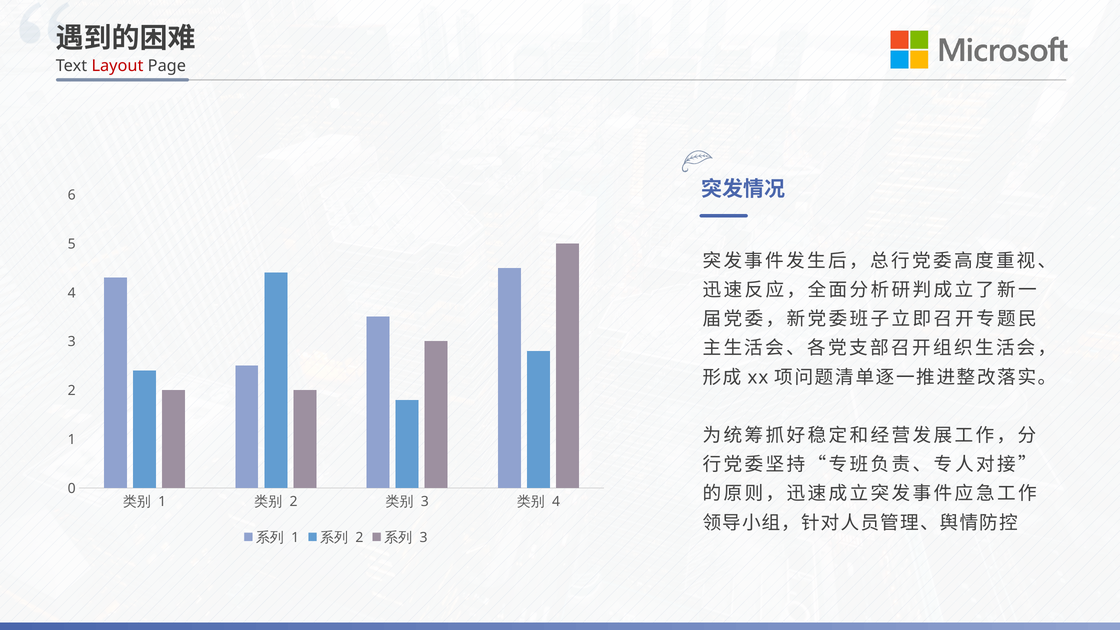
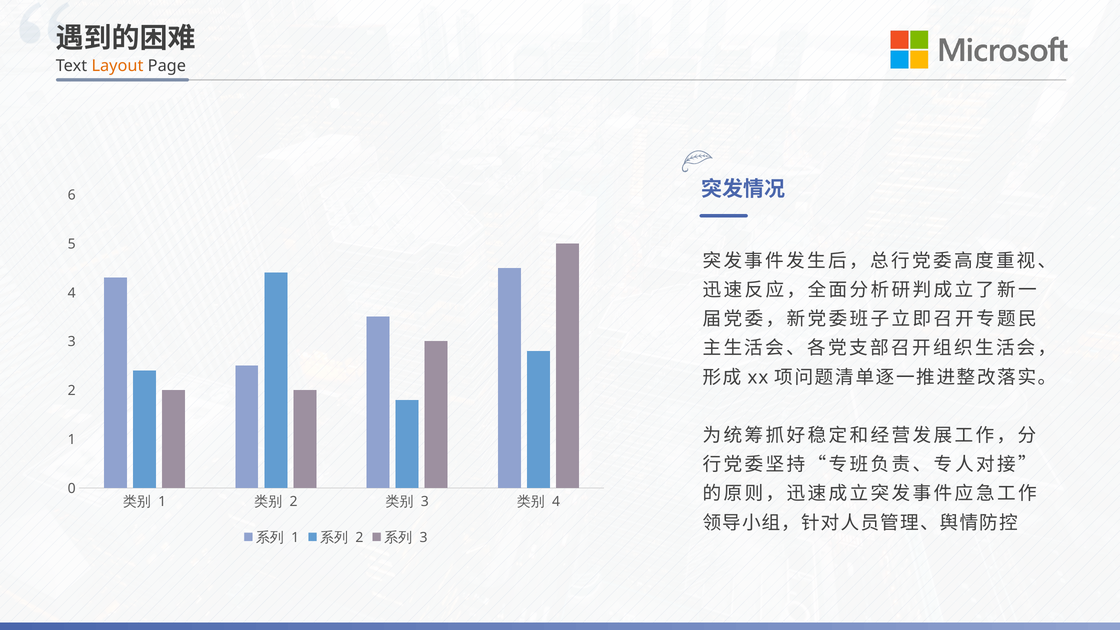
Layout colour: red -> orange
